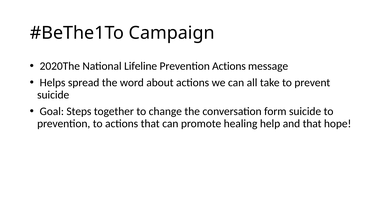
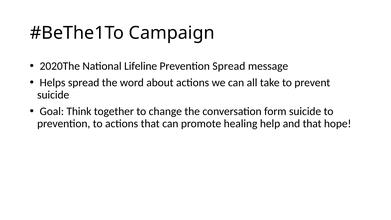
Prevention Actions: Actions -> Spread
Steps: Steps -> Think
